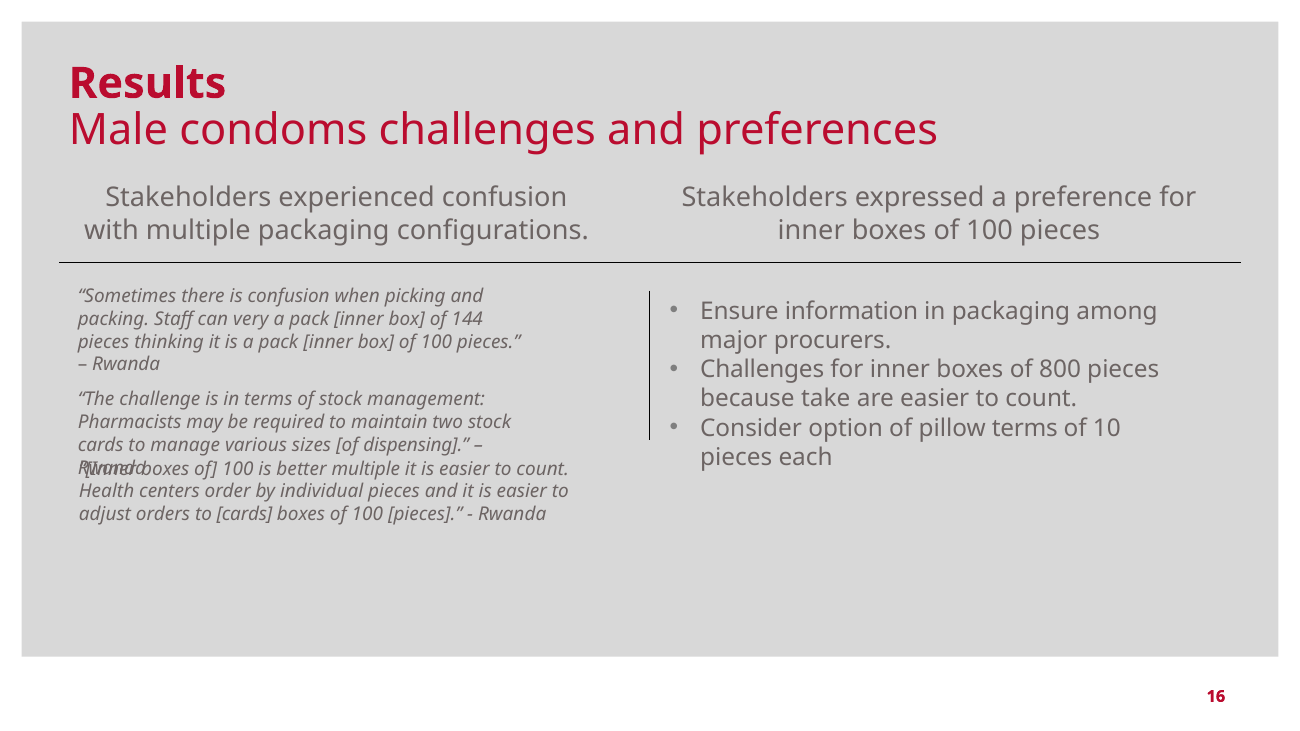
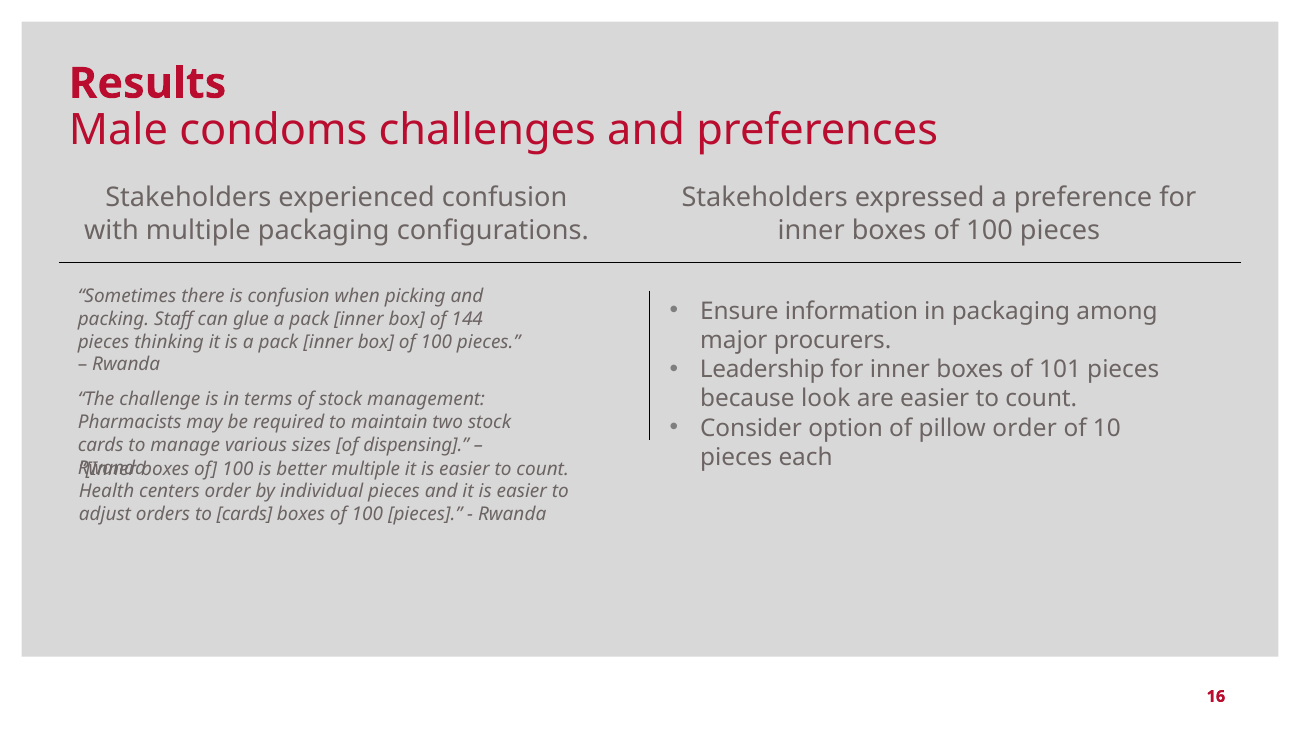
very: very -> glue
Challenges at (762, 370): Challenges -> Leadership
800: 800 -> 101
take: take -> look
pillow terms: terms -> order
